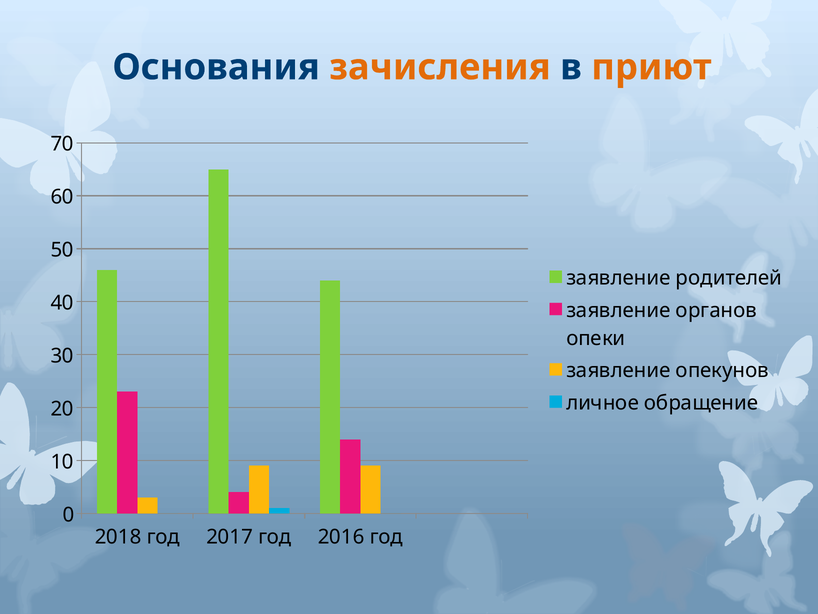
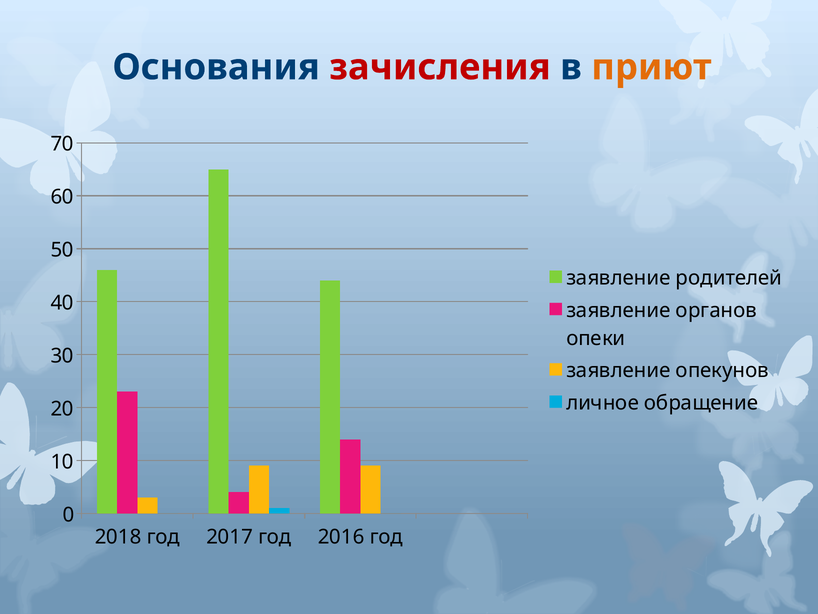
зачисления colour: orange -> red
